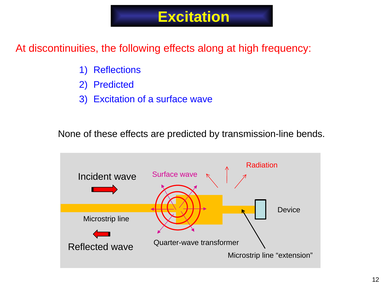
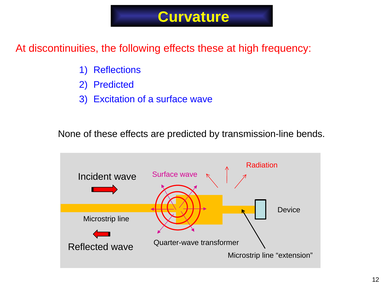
Excitation at (194, 17): Excitation -> Curvature
effects along: along -> these
